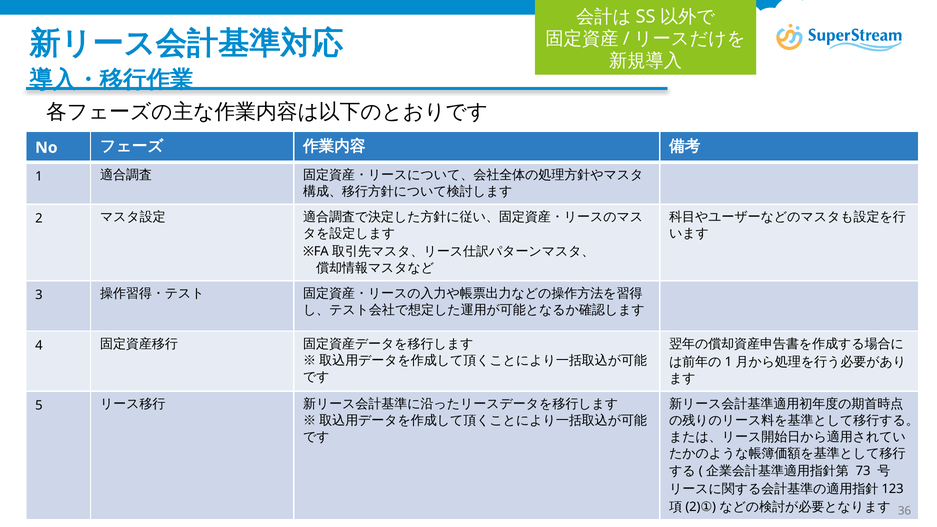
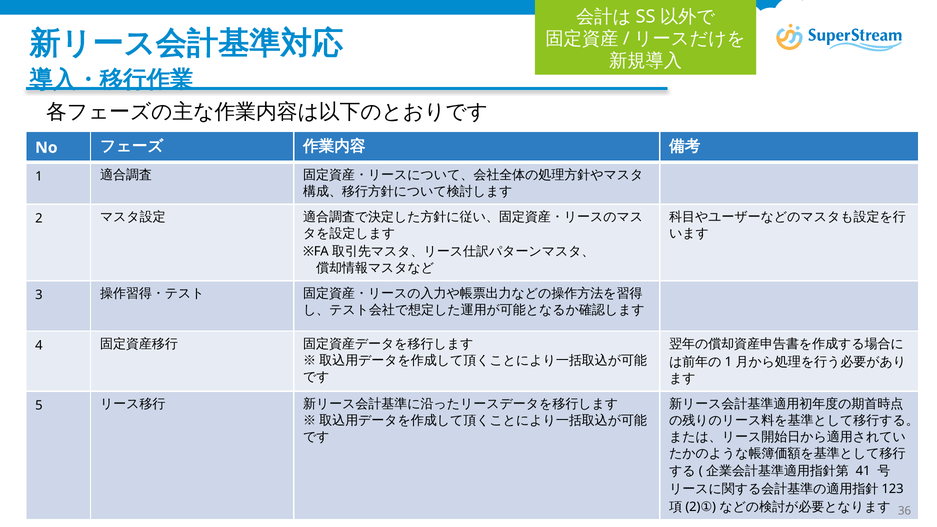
73: 73 -> 41
